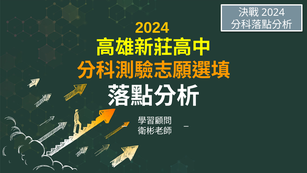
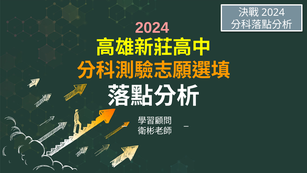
2024 at (152, 28) colour: yellow -> pink
